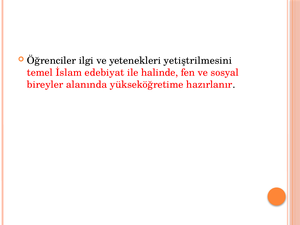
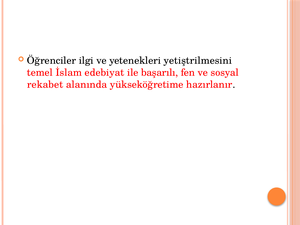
halinde: halinde -> başarılı
bireyler: bireyler -> rekabet
